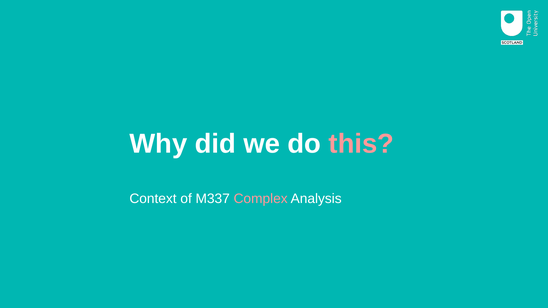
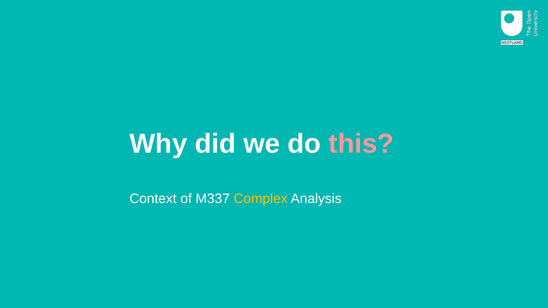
Complex colour: pink -> yellow
